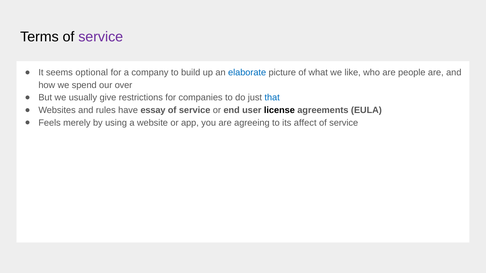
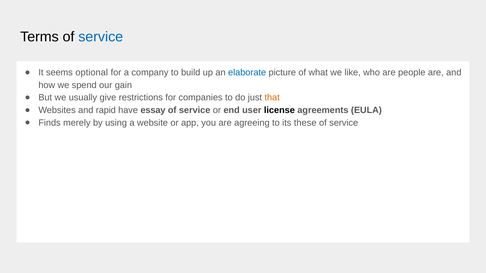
service at (101, 37) colour: purple -> blue
over: over -> gain
that colour: blue -> orange
rules: rules -> rapid
Feels: Feels -> Finds
affect: affect -> these
